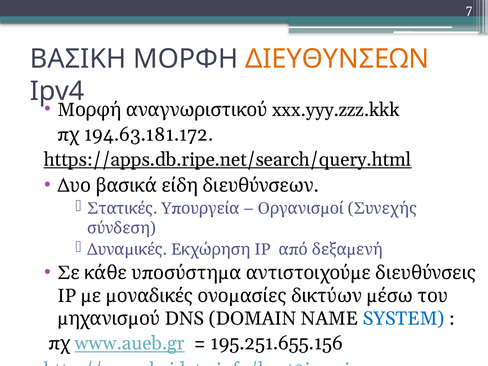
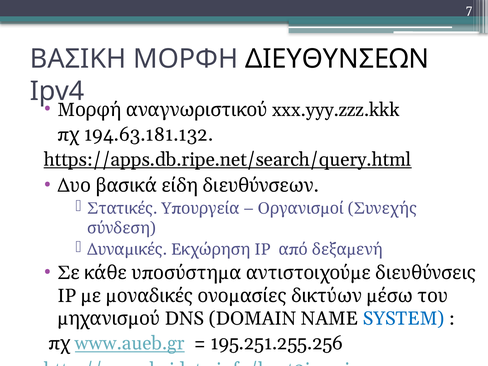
ΔΙΕΥΘΥΝΣΕΩΝ colour: orange -> black
194.63.181.172: 194.63.181.172 -> 194.63.181.132
195.251.655.156: 195.251.655.156 -> 195.251.255.256
